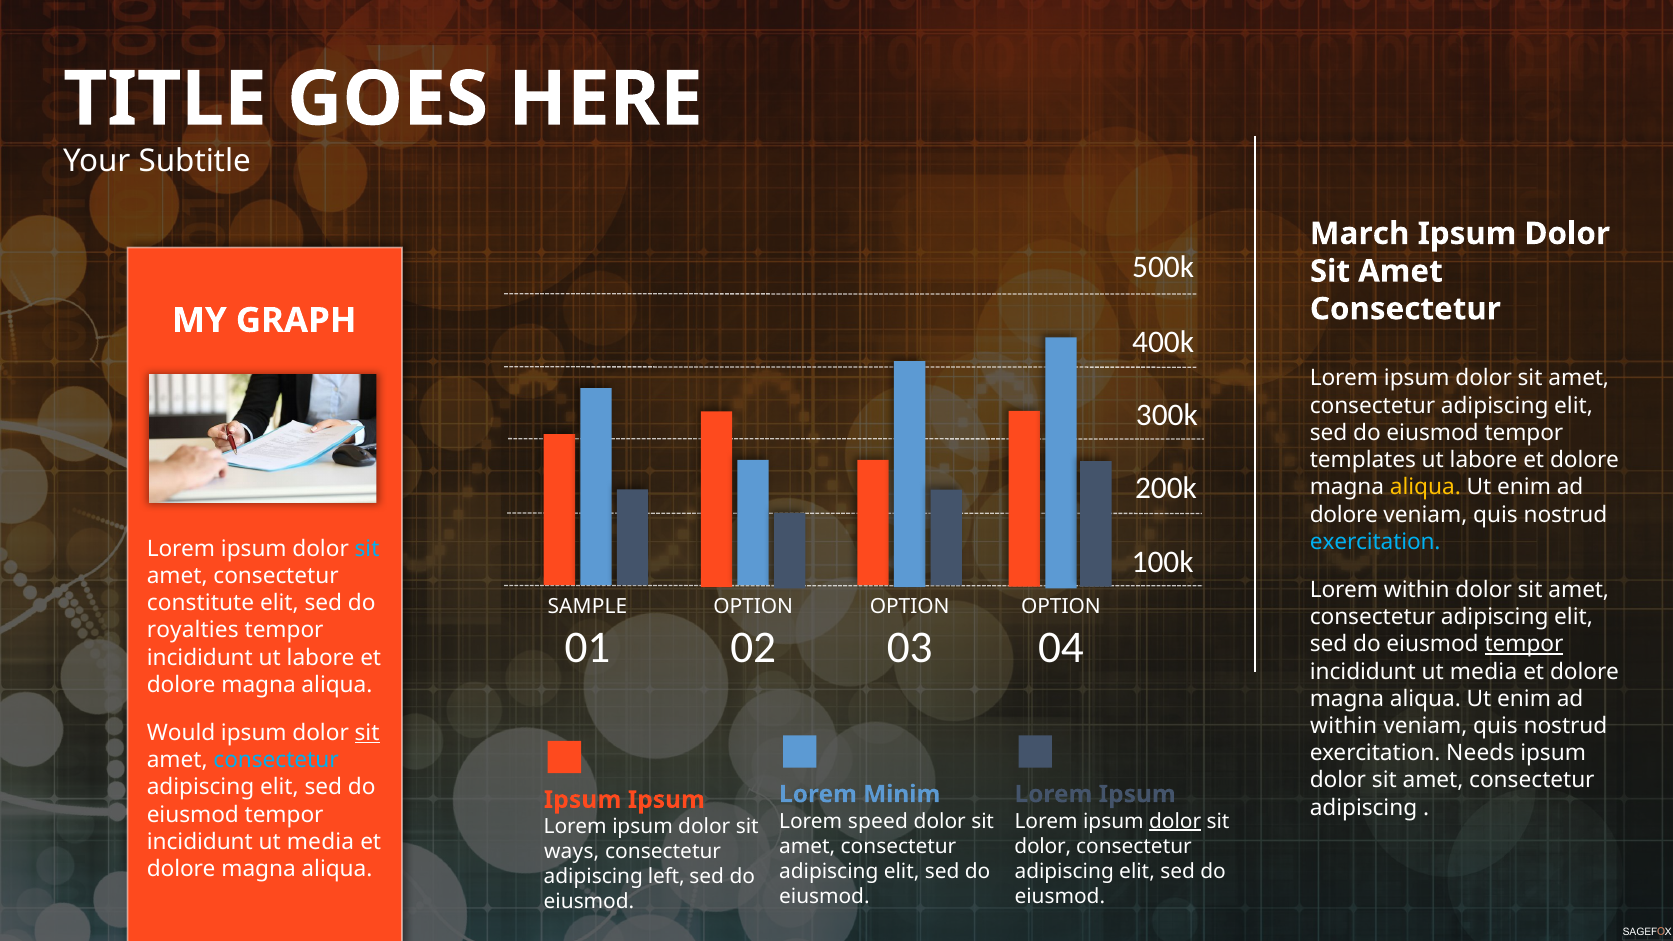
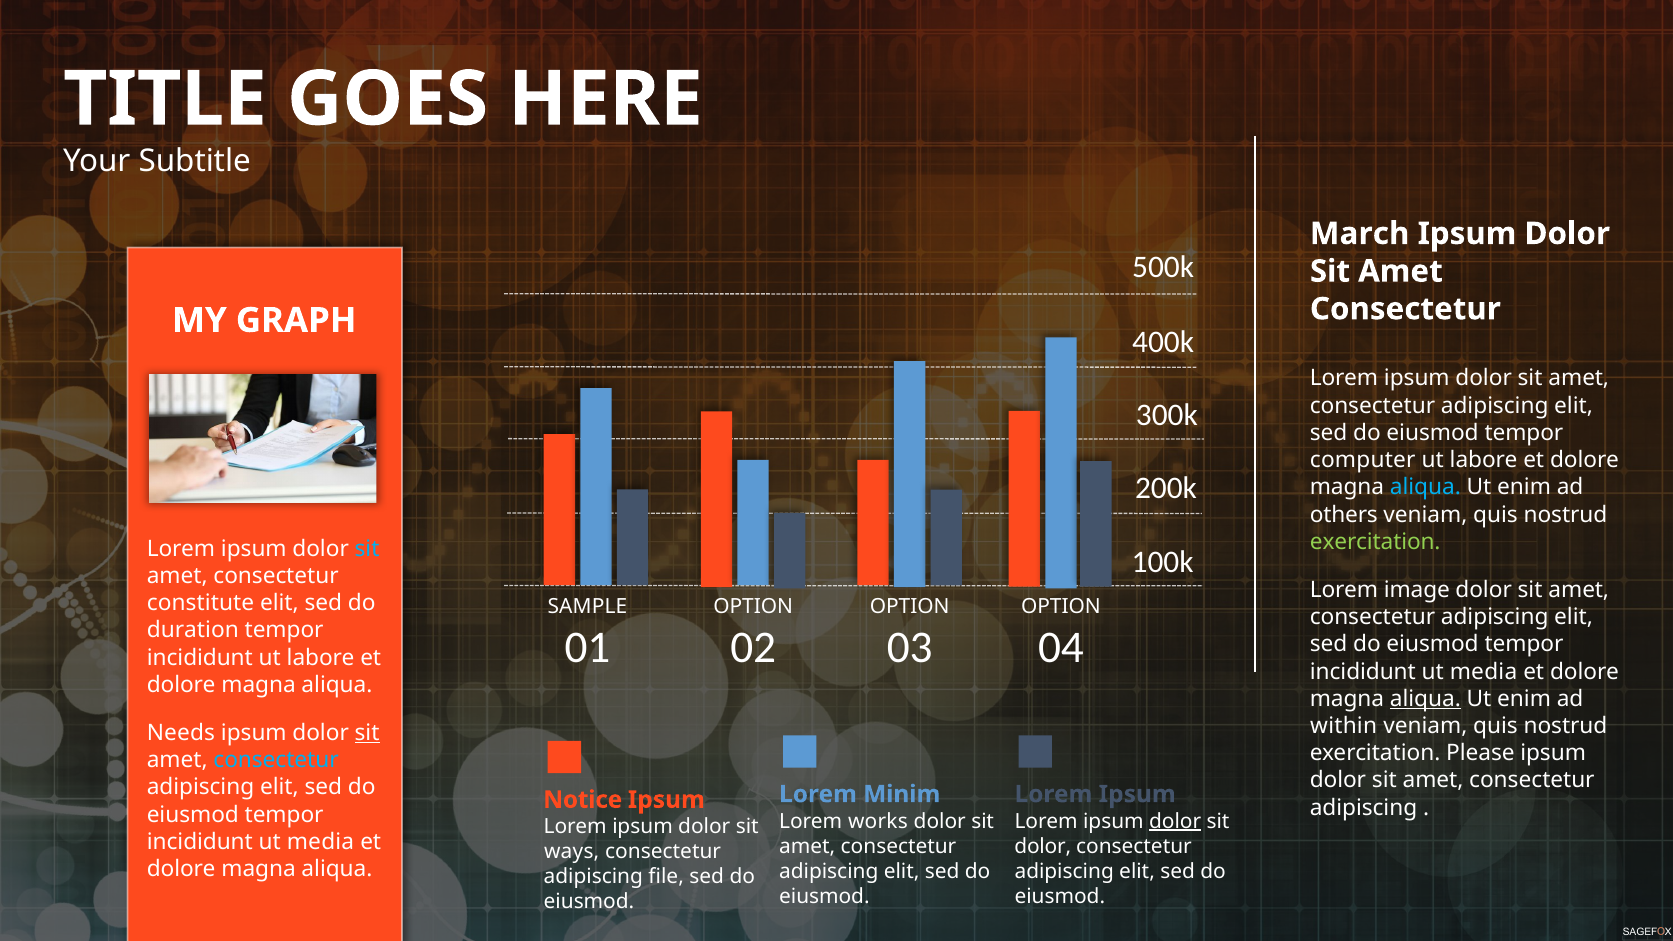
templates: templates -> computer
aliqua at (1425, 487) colour: yellow -> light blue
dolore at (1344, 515): dolore -> others
exercitation at (1375, 542) colour: light blue -> light green
Lorem within: within -> image
royalties: royalties -> duration
tempor at (1524, 644) underline: present -> none
aliqua at (1425, 699) underline: none -> present
Would: Would -> Needs
Needs: Needs -> Please
Ipsum at (582, 800): Ipsum -> Notice
speed: speed -> works
left: left -> file
